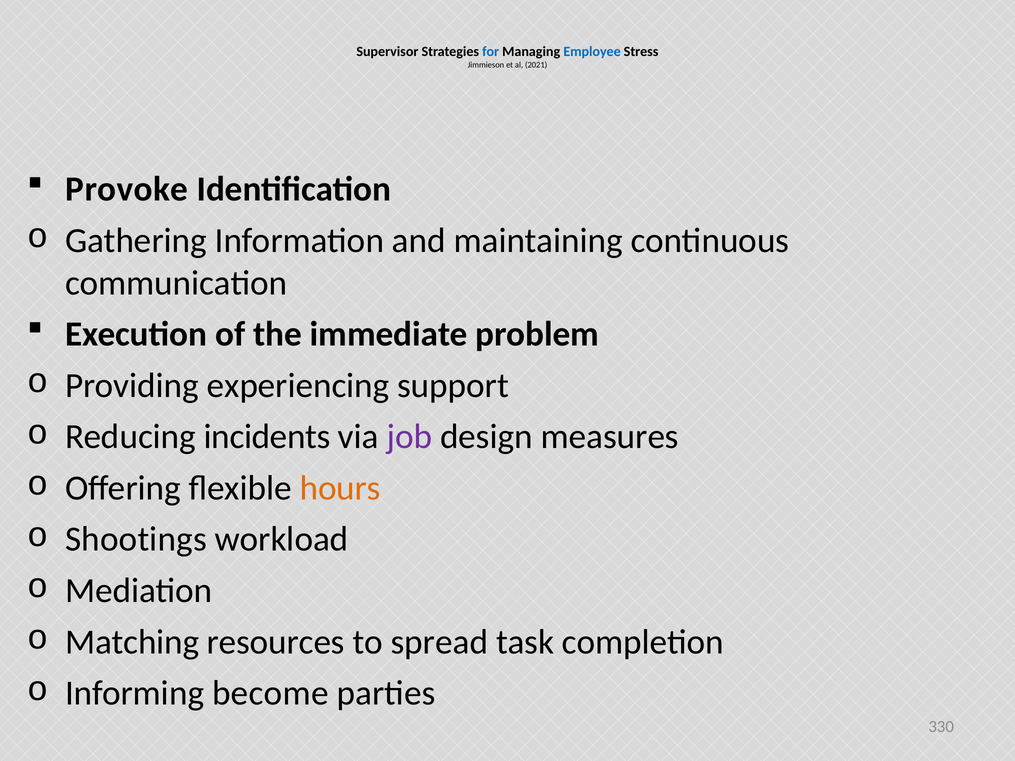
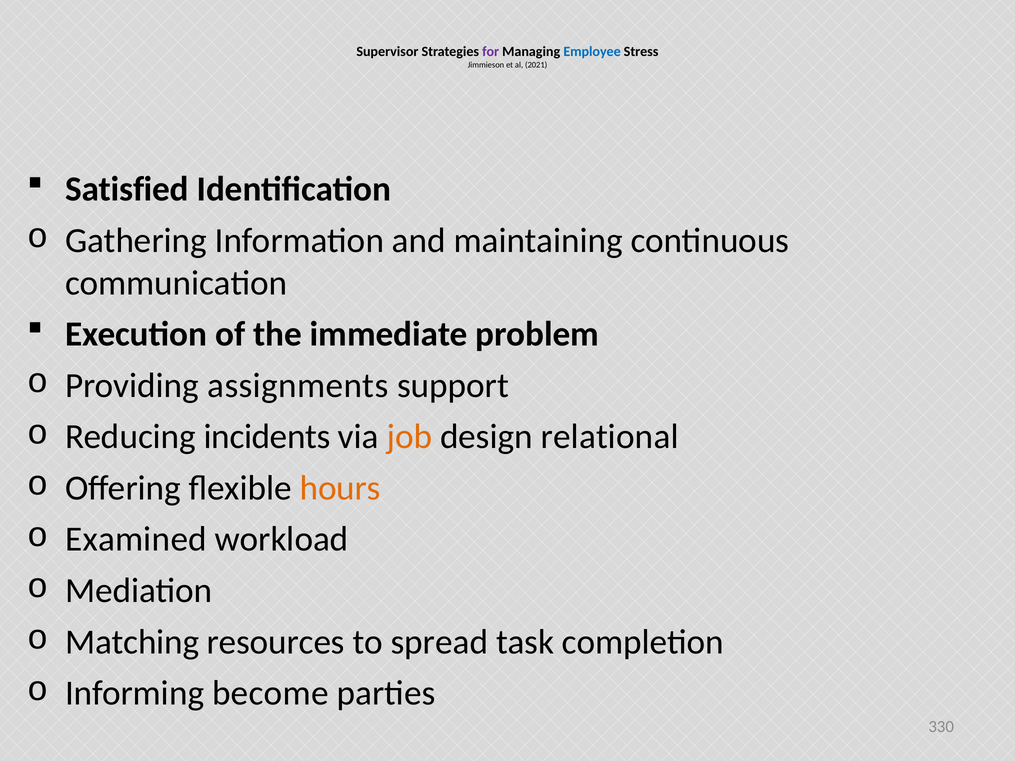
for colour: blue -> purple
Provoke: Provoke -> Satisfied
experiencing: experiencing -> assignments
job colour: purple -> orange
measures: measures -> relational
Shootings: Shootings -> Examined
